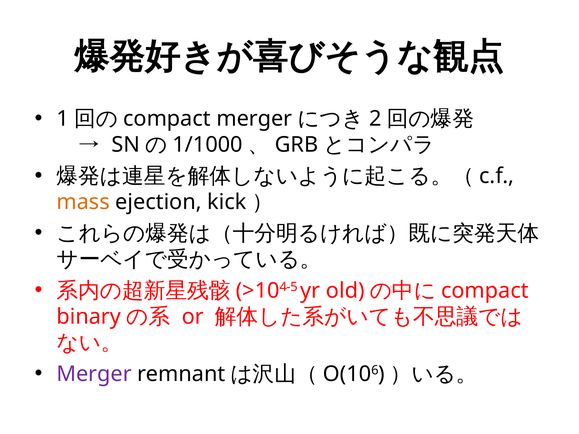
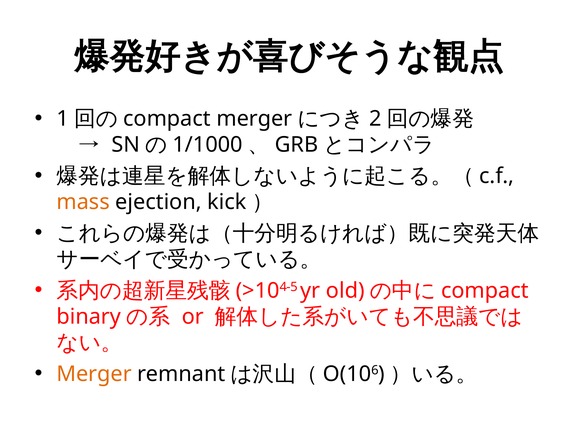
Merger at (94, 374) colour: purple -> orange
